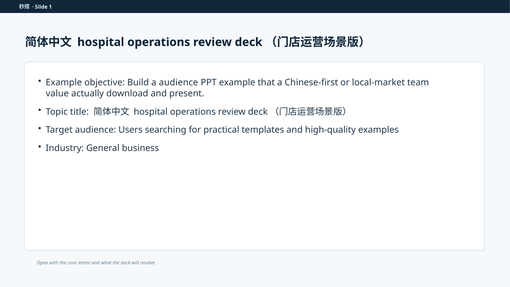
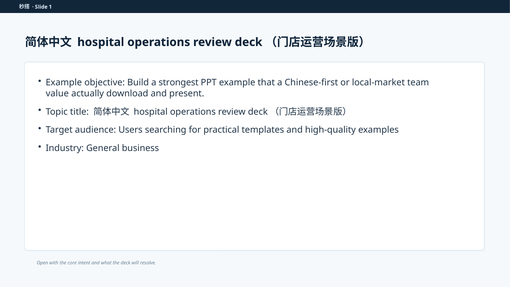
a audience: audience -> strongest
